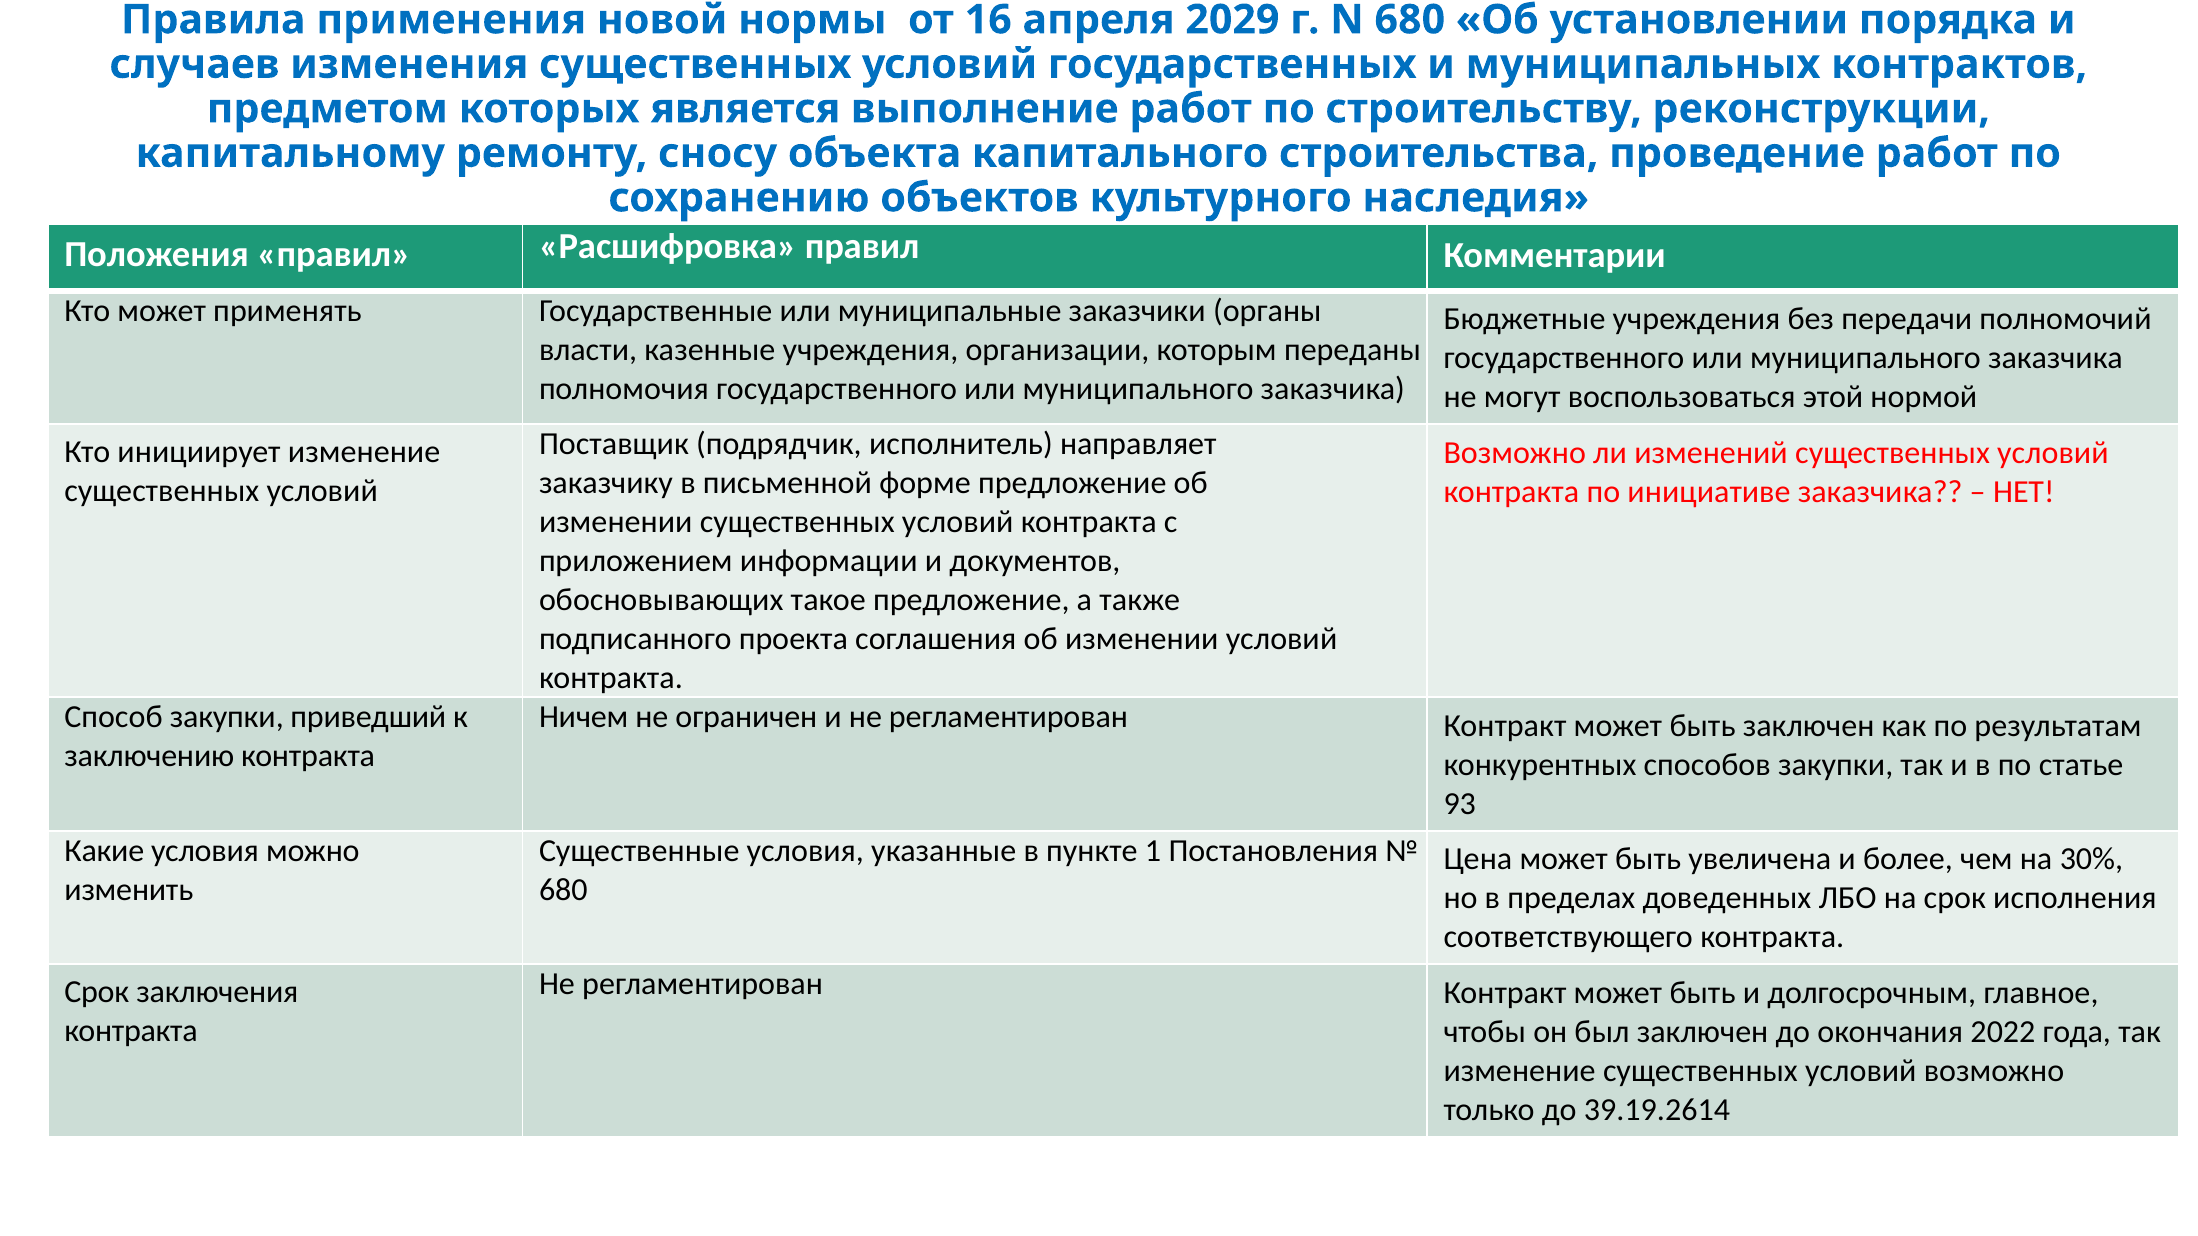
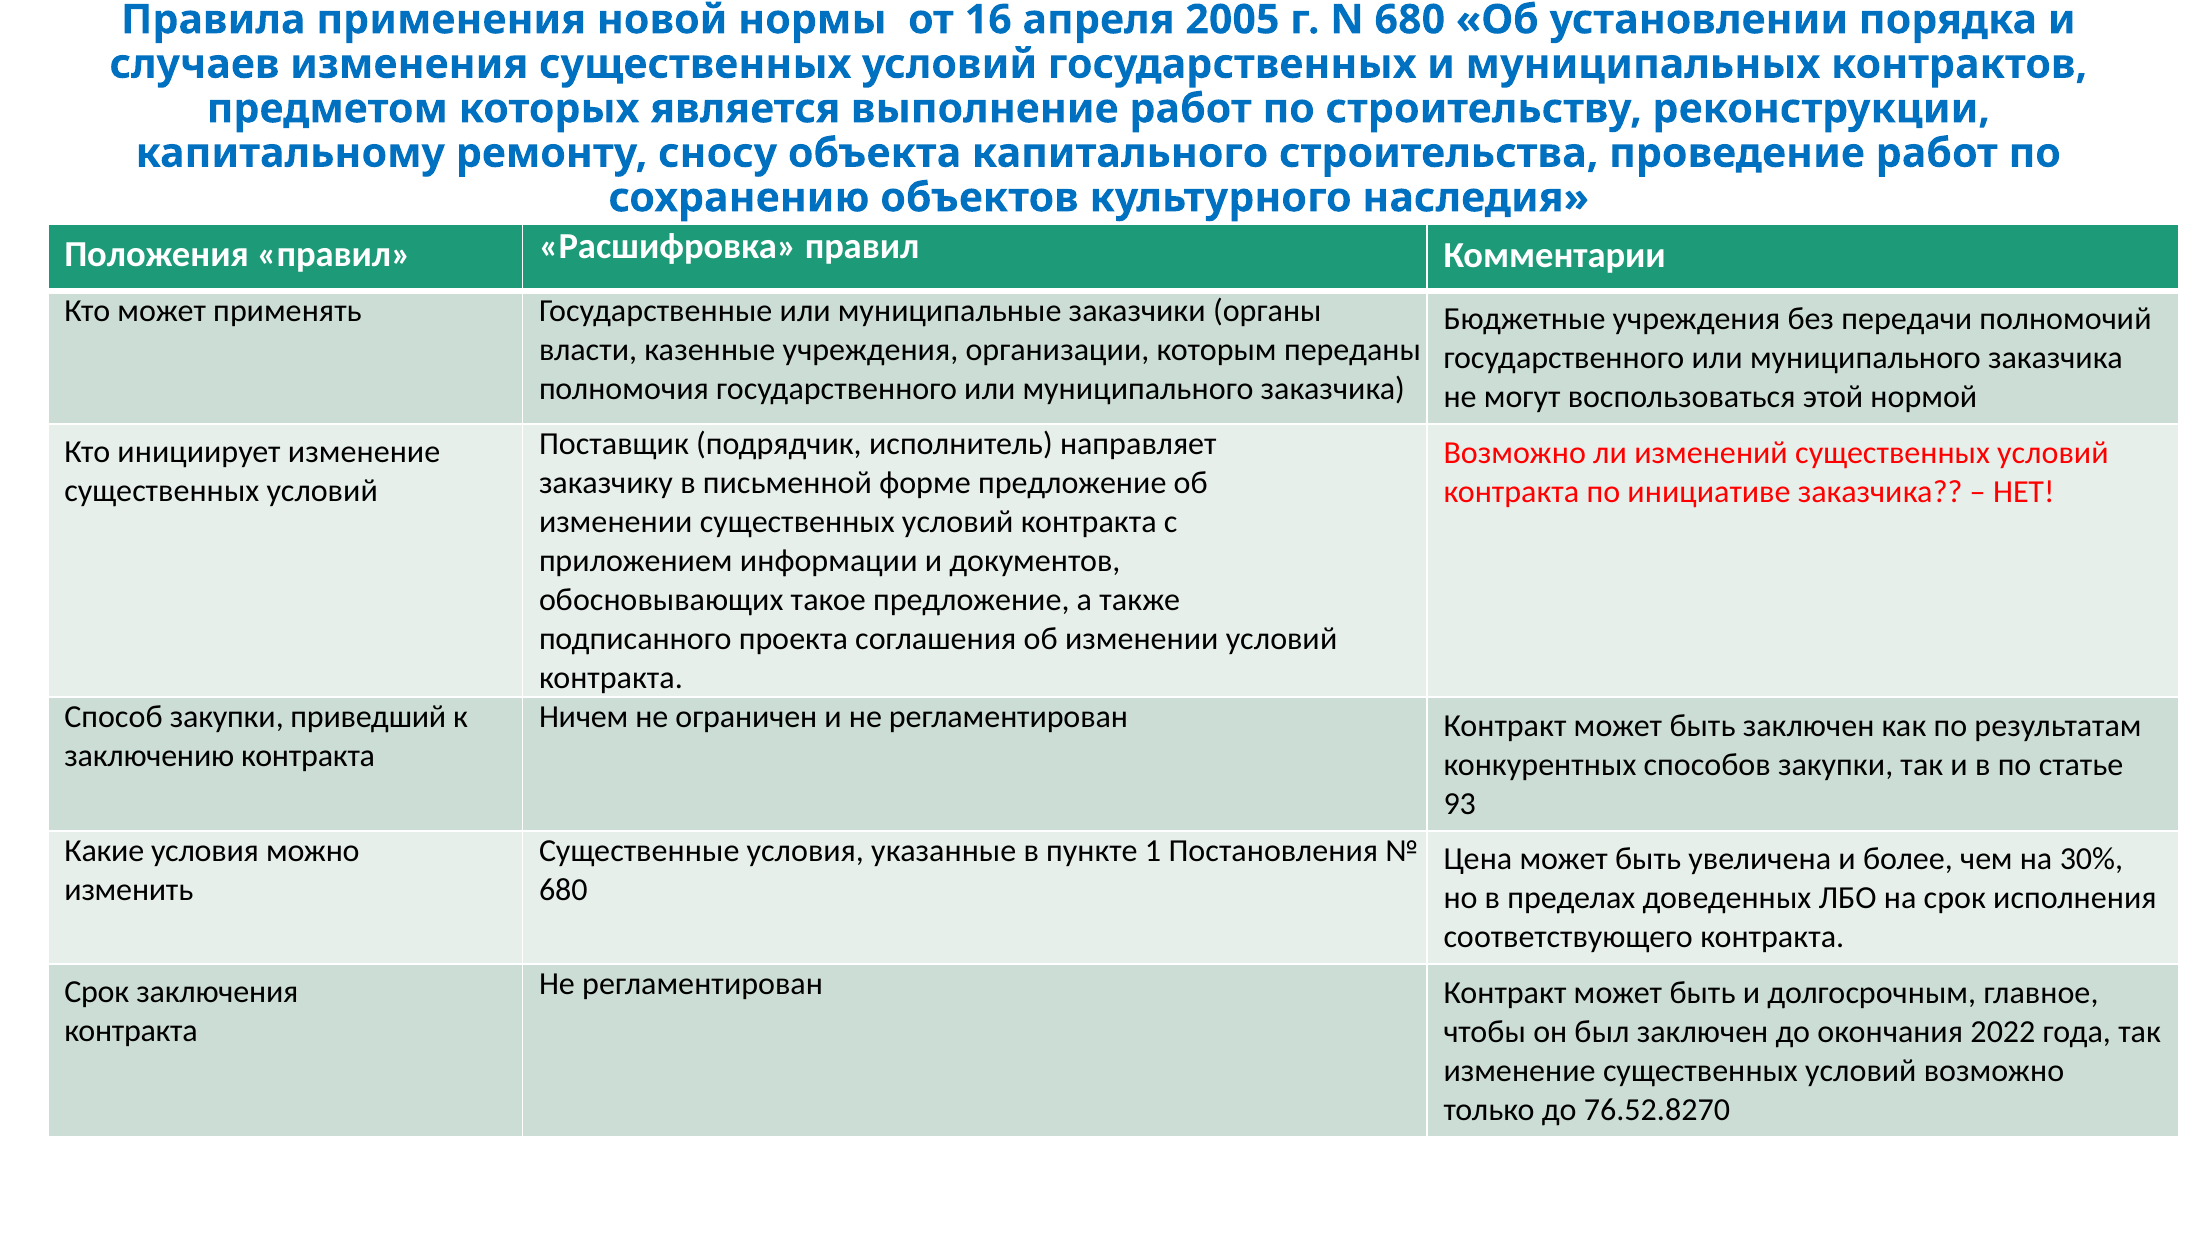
2029: 2029 -> 2005
39.19.2614: 39.19.2614 -> 76.52.8270
